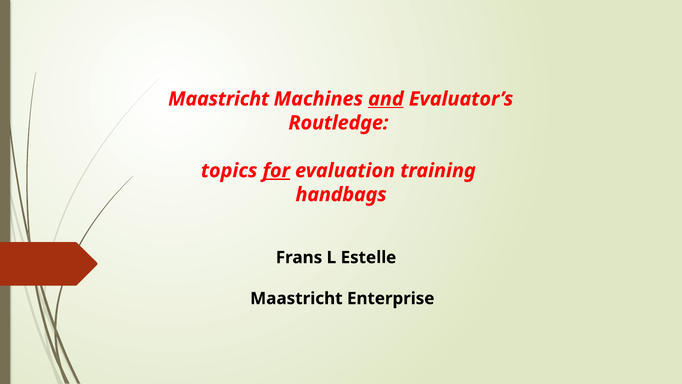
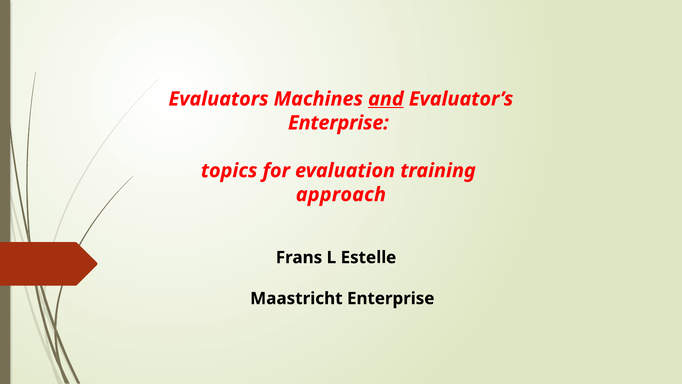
Maastricht at (219, 99): Maastricht -> Evaluators
Routledge at (338, 123): Routledge -> Enterprise
for underline: present -> none
handbags: handbags -> approach
